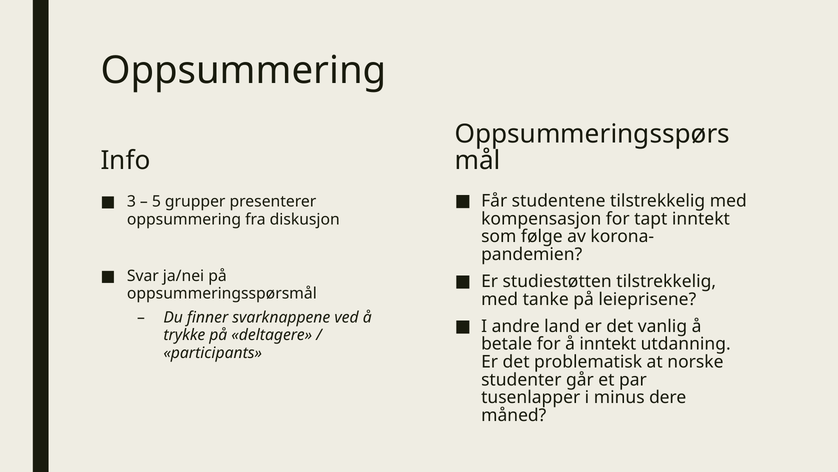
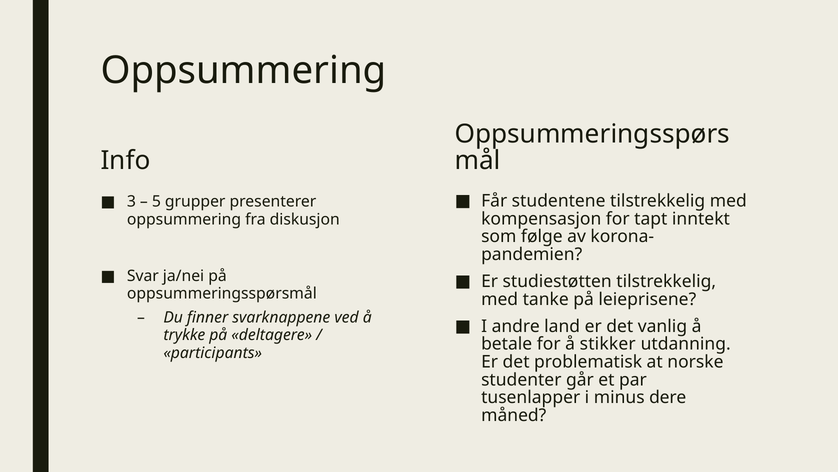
å inntekt: inntekt -> stikker
